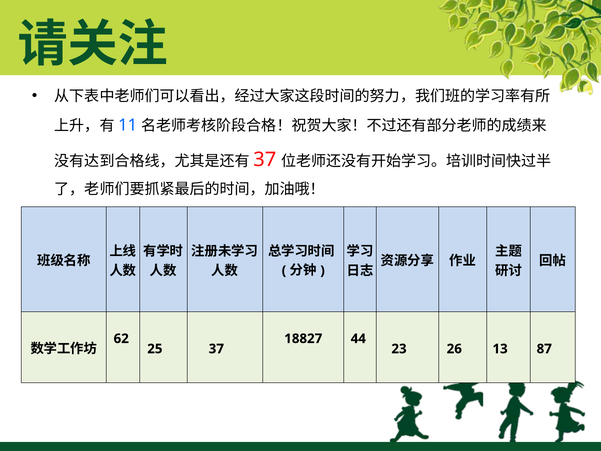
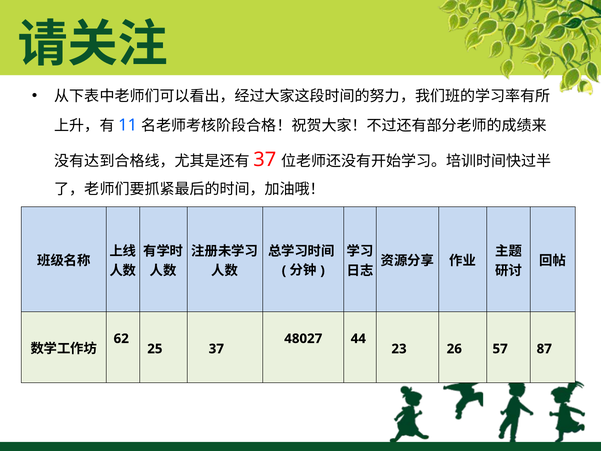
18827: 18827 -> 48027
13: 13 -> 57
